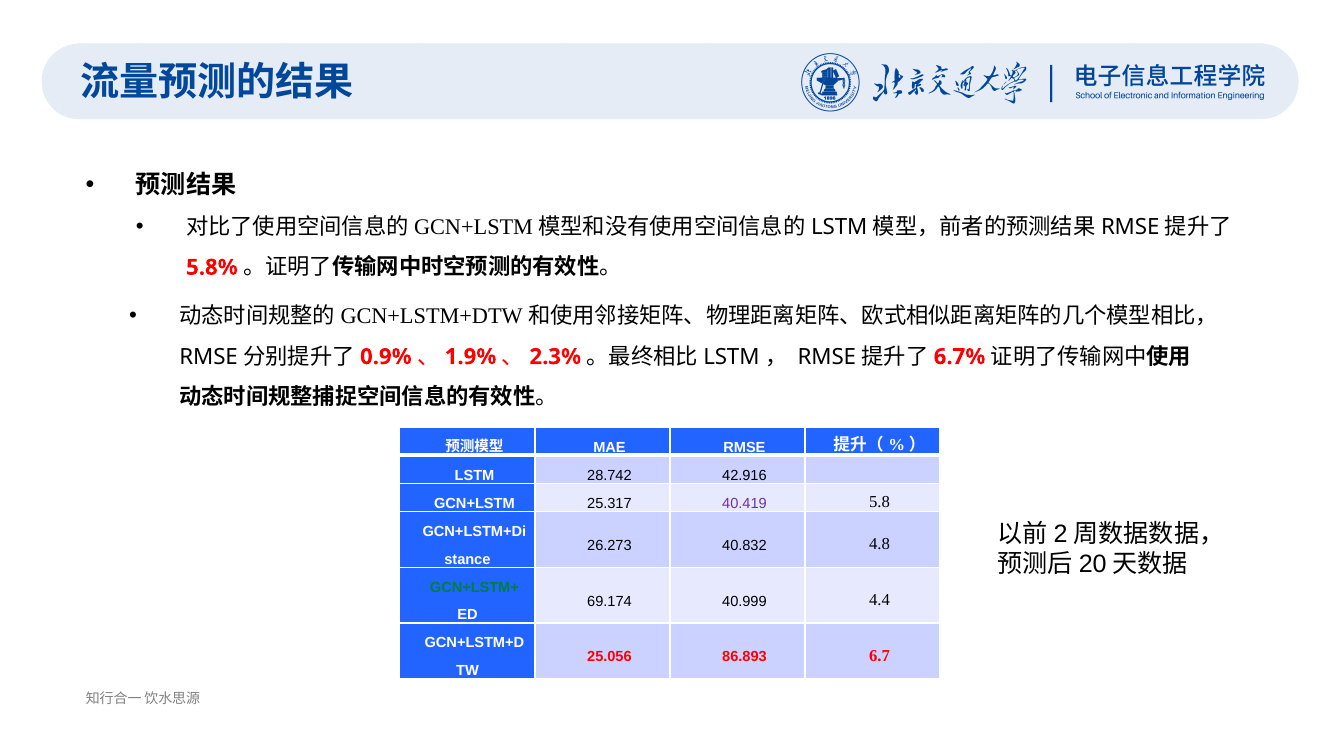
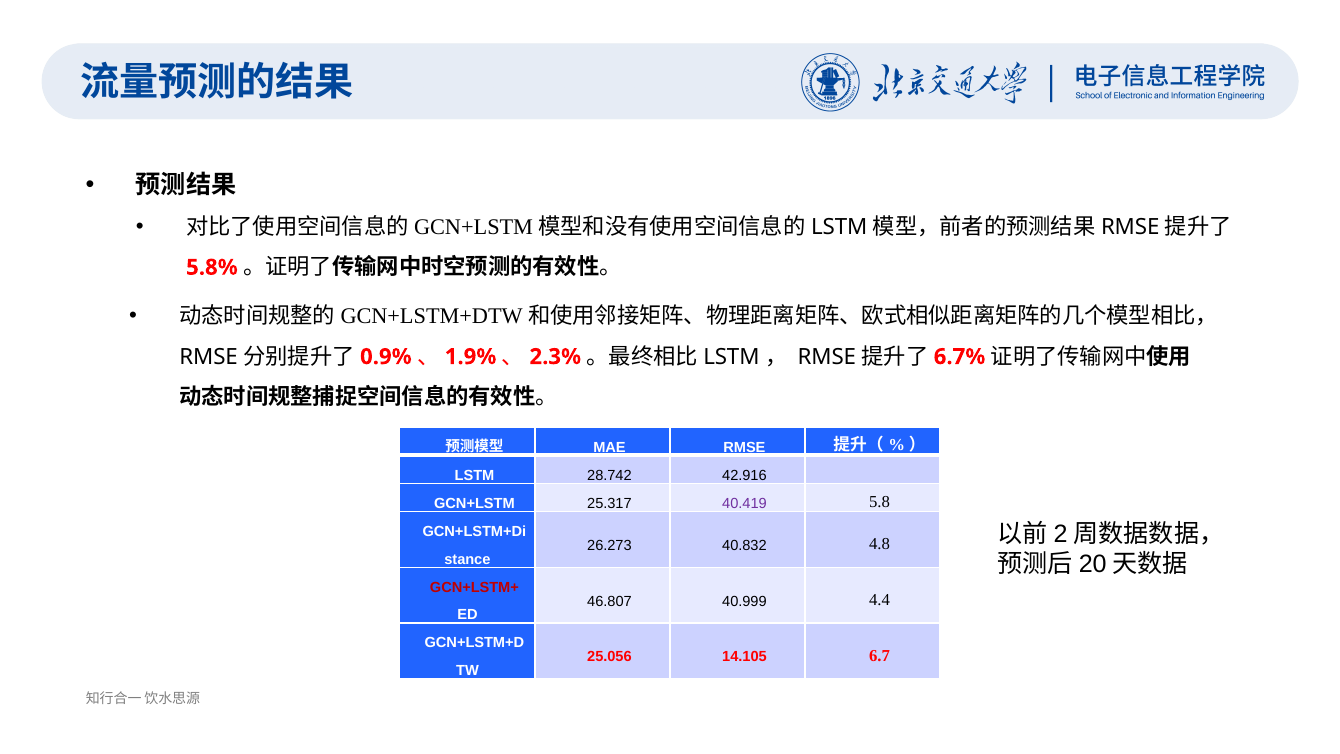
GCN+LSTM+ colour: green -> red
69.174: 69.174 -> 46.807
86.893: 86.893 -> 14.105
